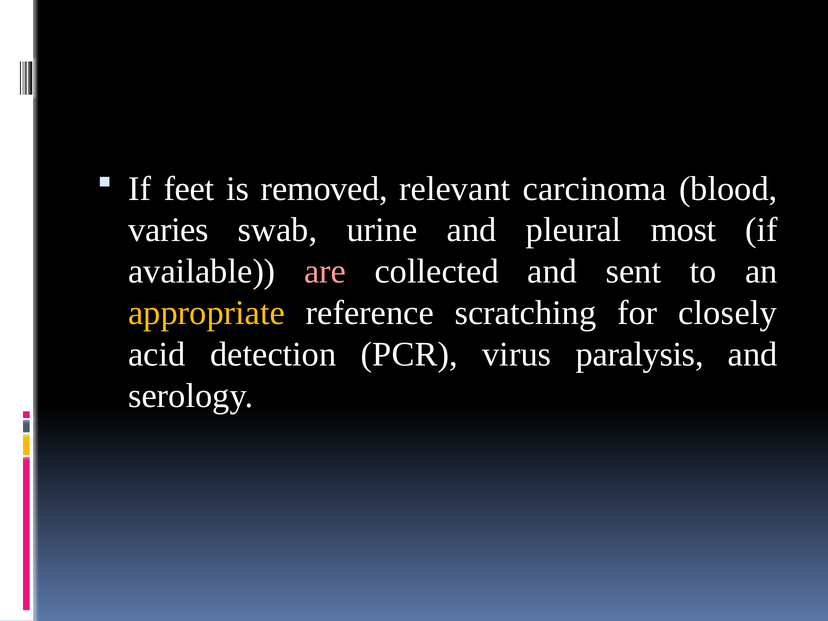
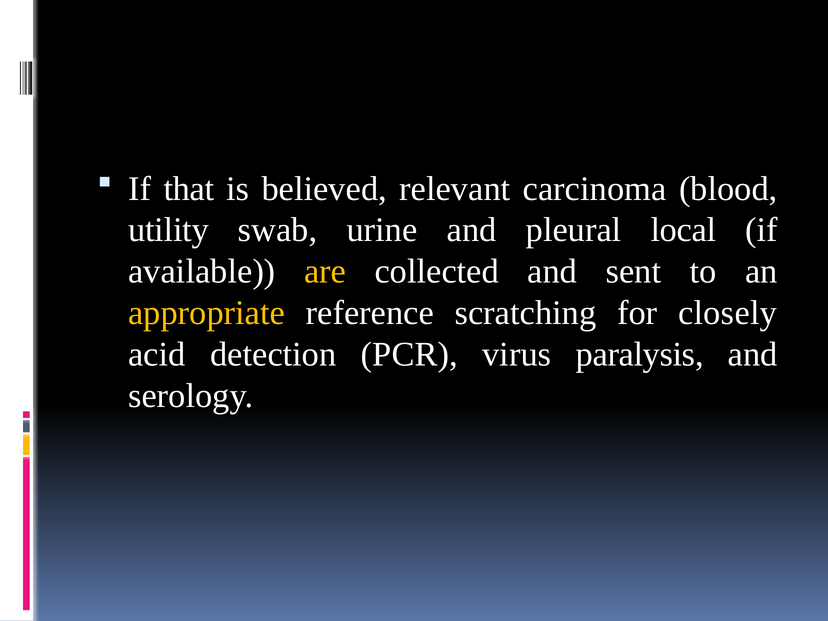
feet: feet -> that
removed: removed -> believed
varies: varies -> utility
most: most -> local
are colour: pink -> yellow
